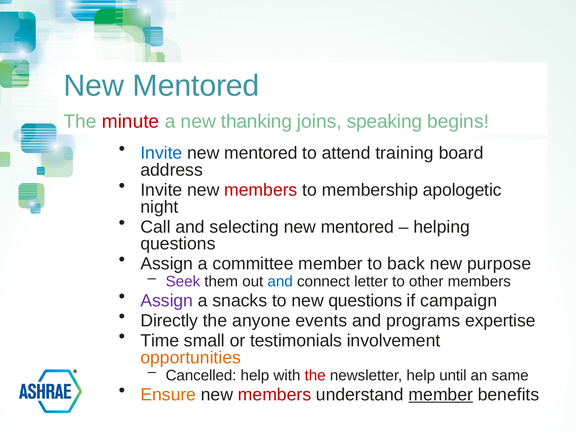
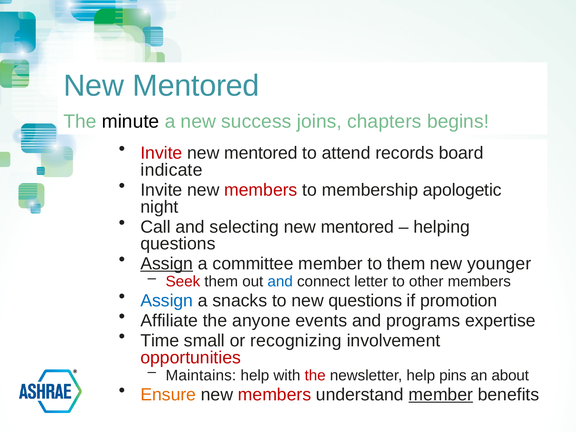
minute colour: red -> black
thanking: thanking -> success
speaking: speaking -> chapters
Invite at (161, 153) colour: blue -> red
training: training -> records
address: address -> indicate
Assign at (167, 264) underline: none -> present
to back: back -> them
purpose: purpose -> younger
Seek colour: purple -> red
Assign at (167, 301) colour: purple -> blue
campaign: campaign -> promotion
Directly: Directly -> Affiliate
testimonials: testimonials -> recognizing
opportunities colour: orange -> red
Cancelled: Cancelled -> Maintains
until: until -> pins
same: same -> about
